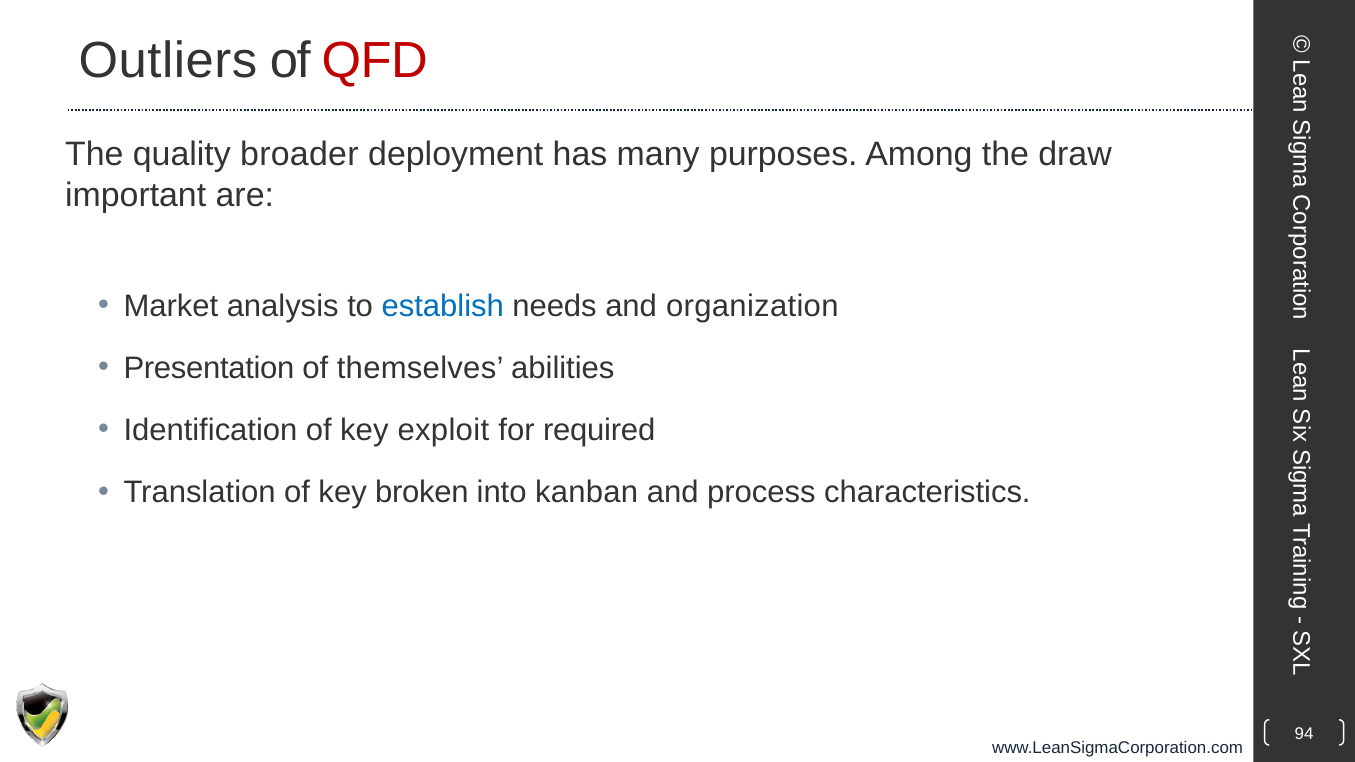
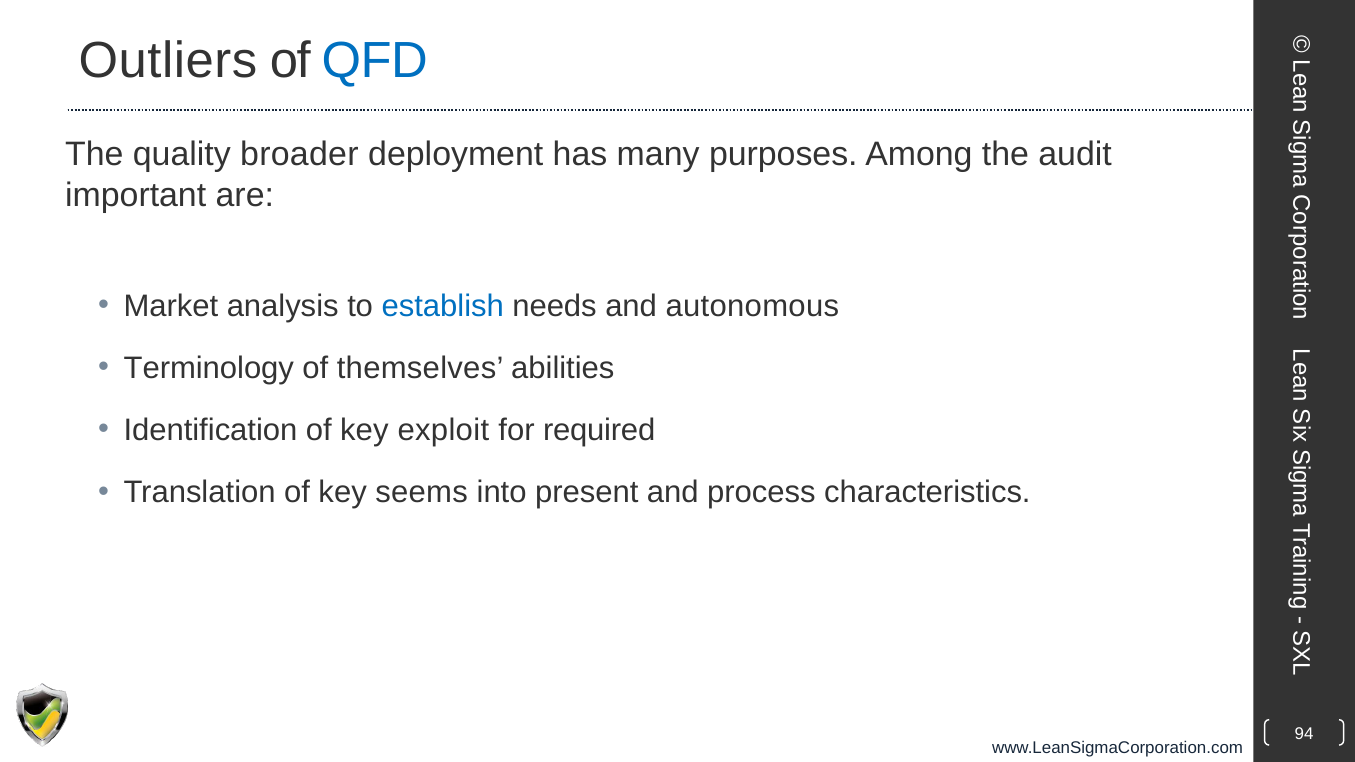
QFD colour: red -> blue
draw: draw -> audit
organization: organization -> autonomous
Presentation: Presentation -> Terminology
broken: broken -> seems
kanban: kanban -> present
